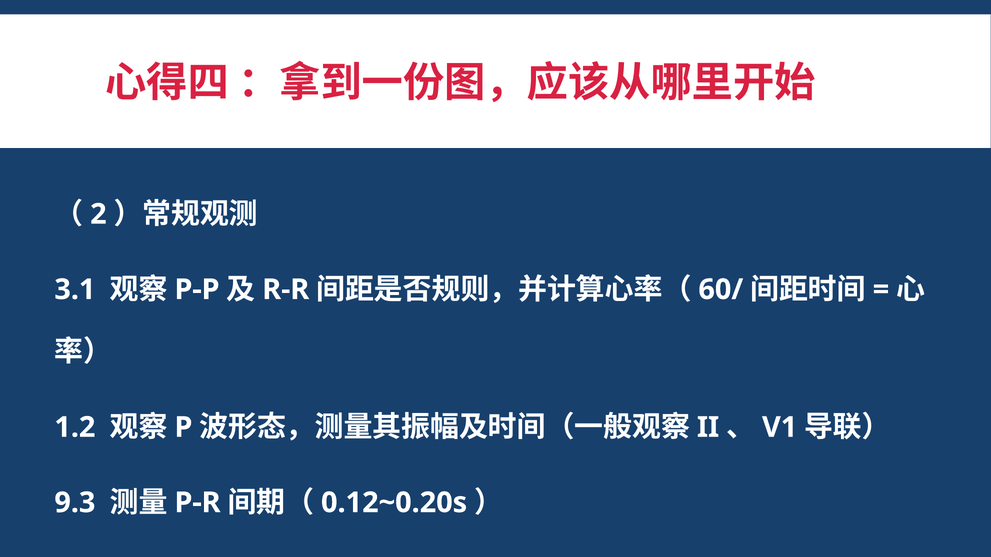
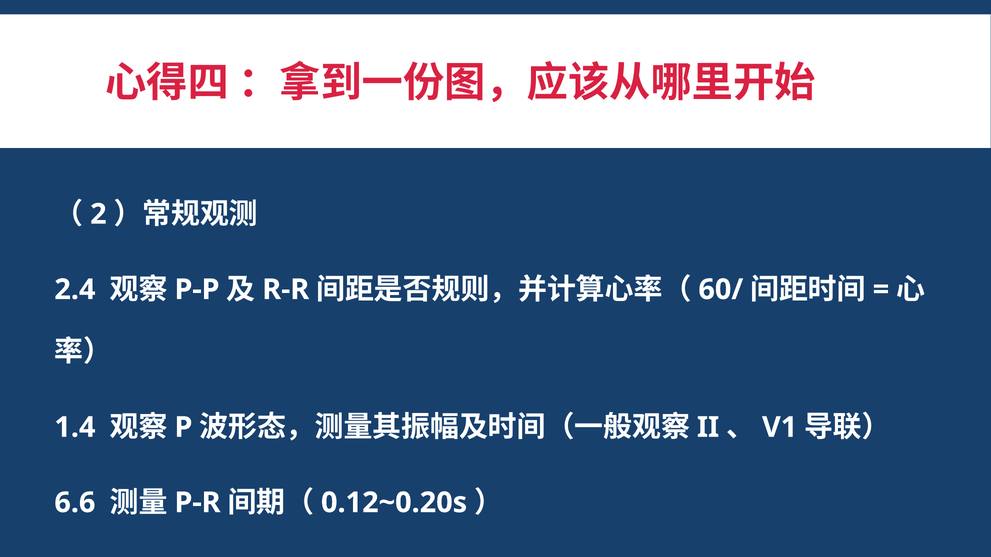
3.1: 3.1 -> 2.4
1.2: 1.2 -> 1.4
9.3: 9.3 -> 6.6
